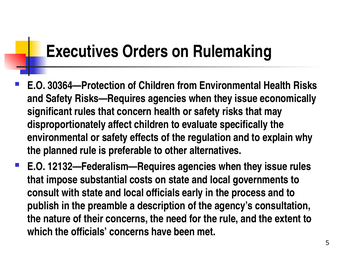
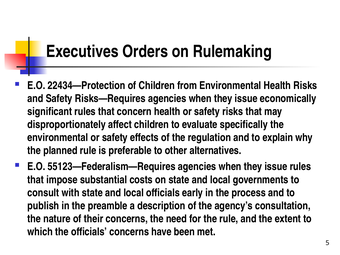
30364—Protection: 30364—Protection -> 22434—Protection
12132—Federalism—Requires: 12132—Federalism—Requires -> 55123—Federalism—Requires
